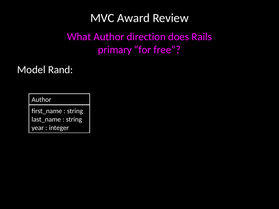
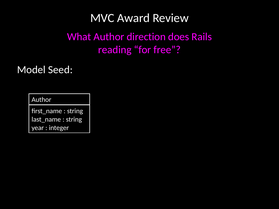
primary: primary -> reading
Rand: Rand -> Seed
